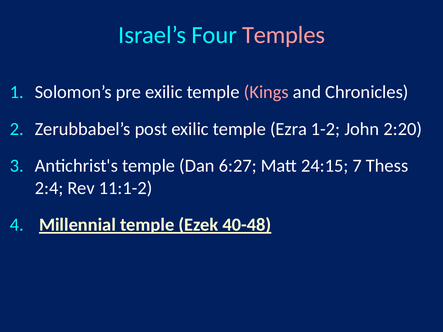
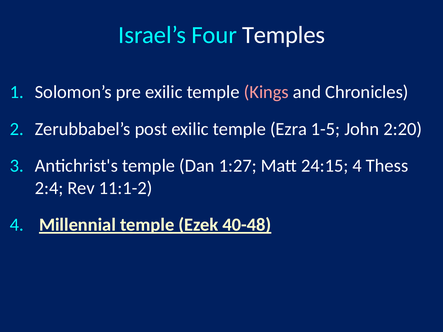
Temples colour: pink -> white
1-2: 1-2 -> 1-5
6:27: 6:27 -> 1:27
24:15 7: 7 -> 4
